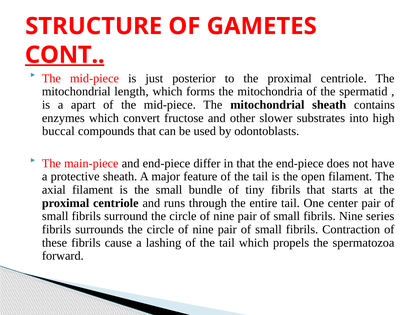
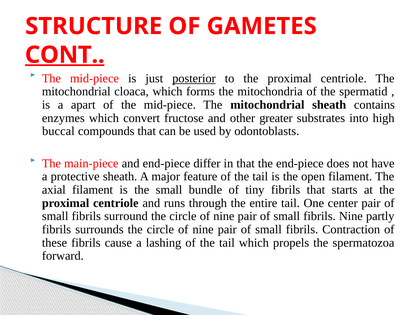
posterior underline: none -> present
length: length -> cloaca
slower: slower -> greater
series: series -> partly
